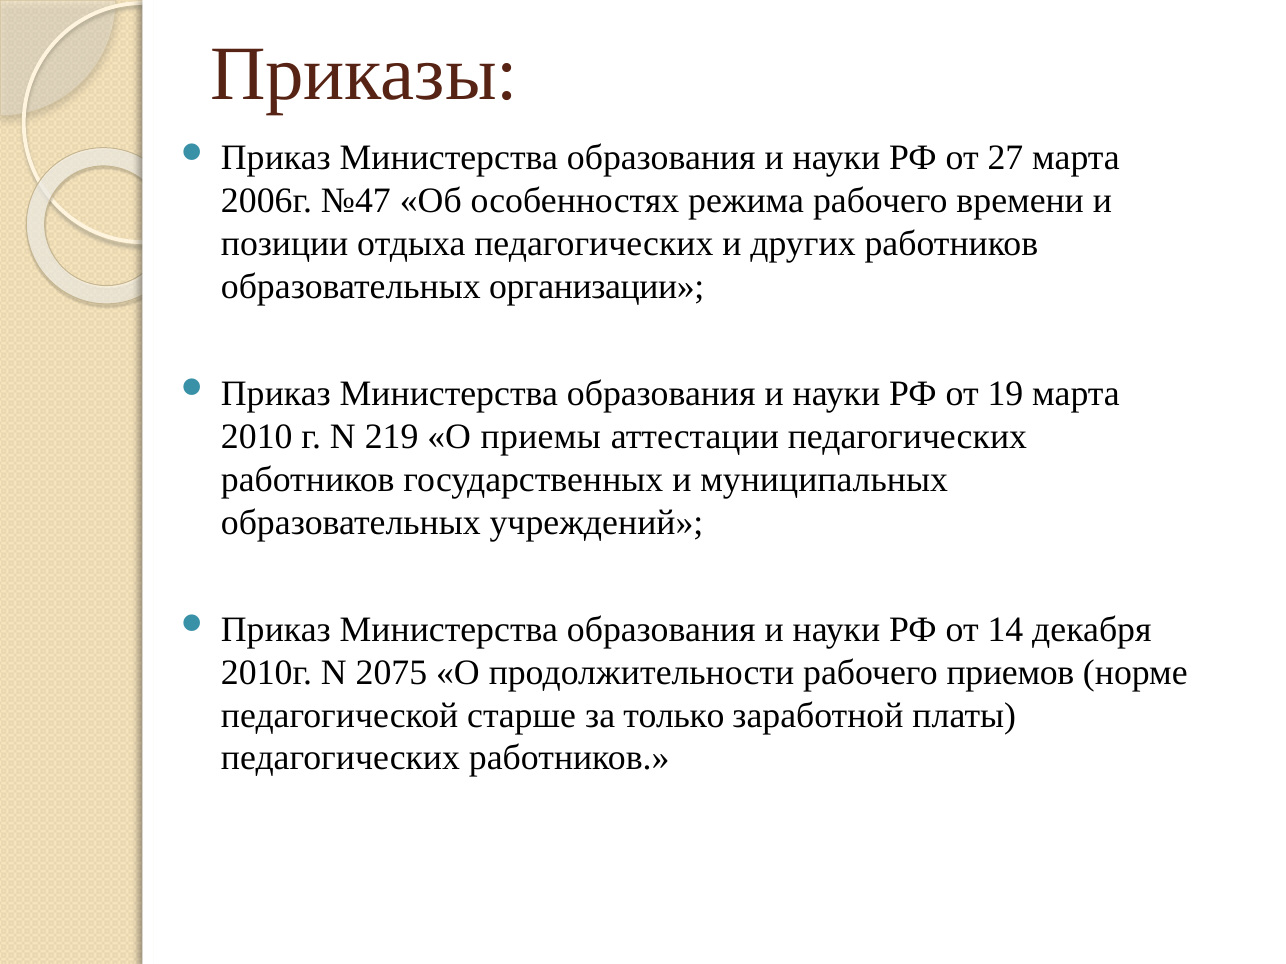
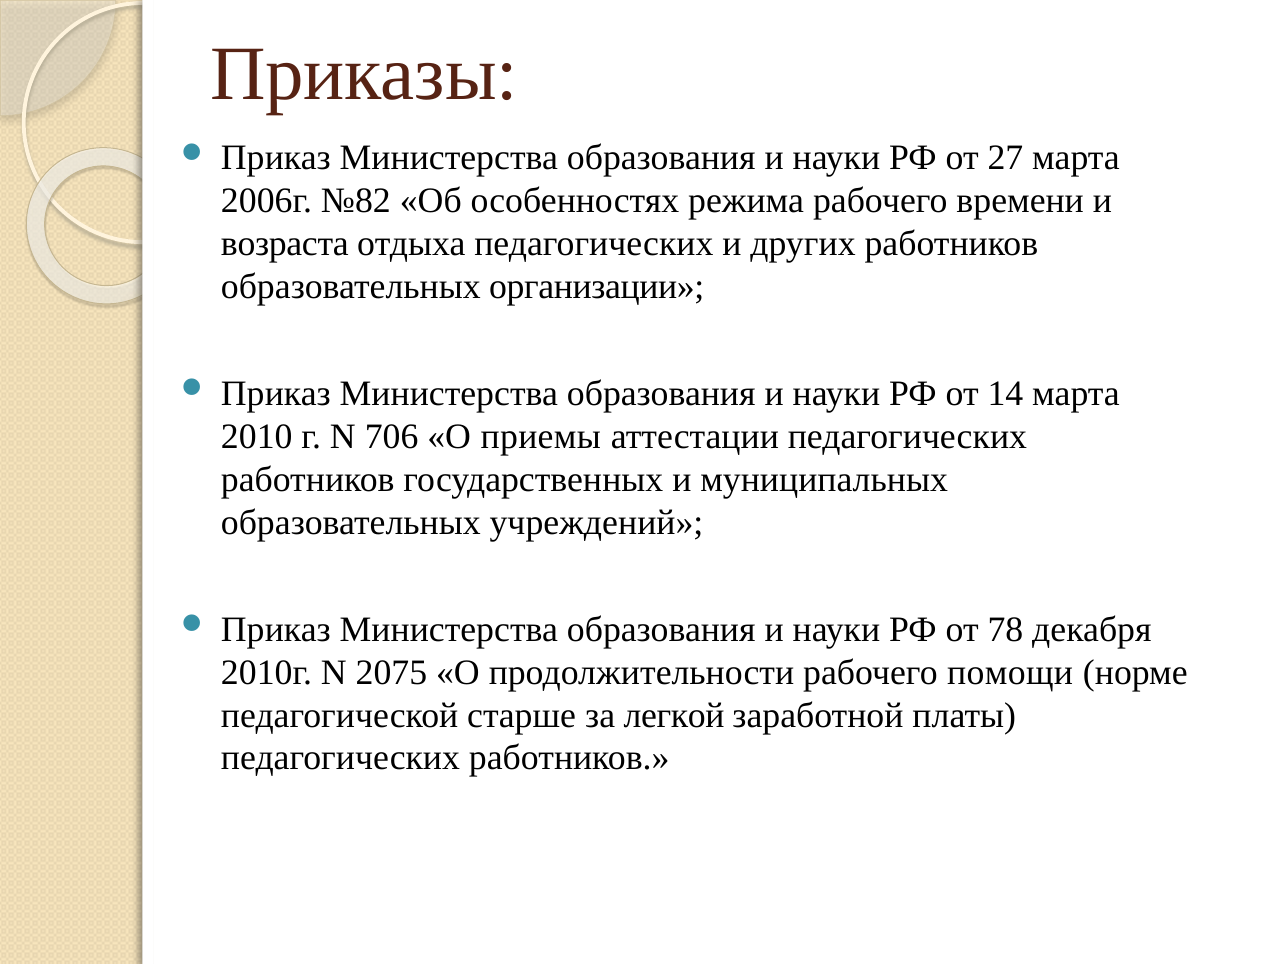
№47: №47 -> №82
позиции: позиции -> возраста
19: 19 -> 14
219: 219 -> 706
14: 14 -> 78
приемов: приемов -> помощи
только: только -> легкой
